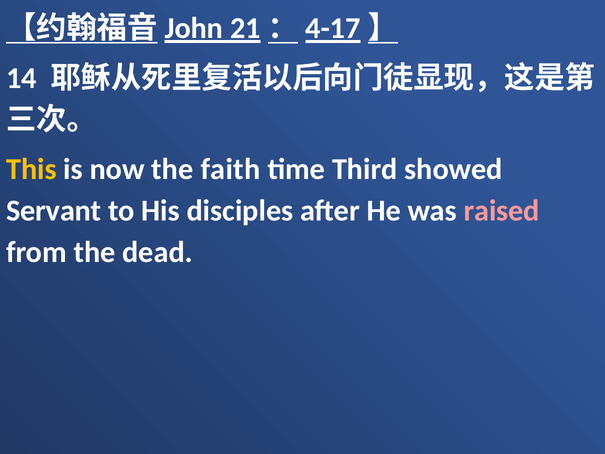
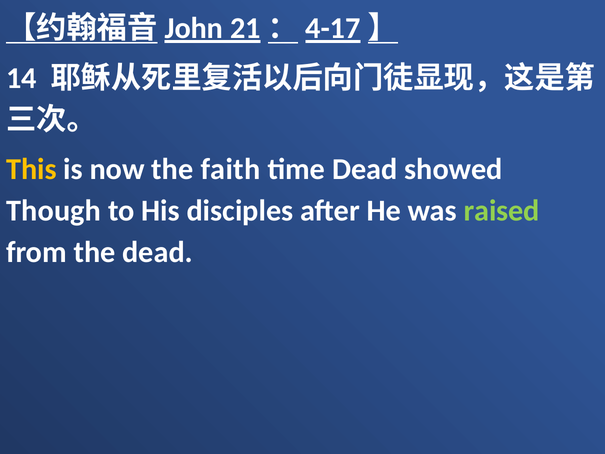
time Third: Third -> Dead
Servant: Servant -> Though
raised colour: pink -> light green
